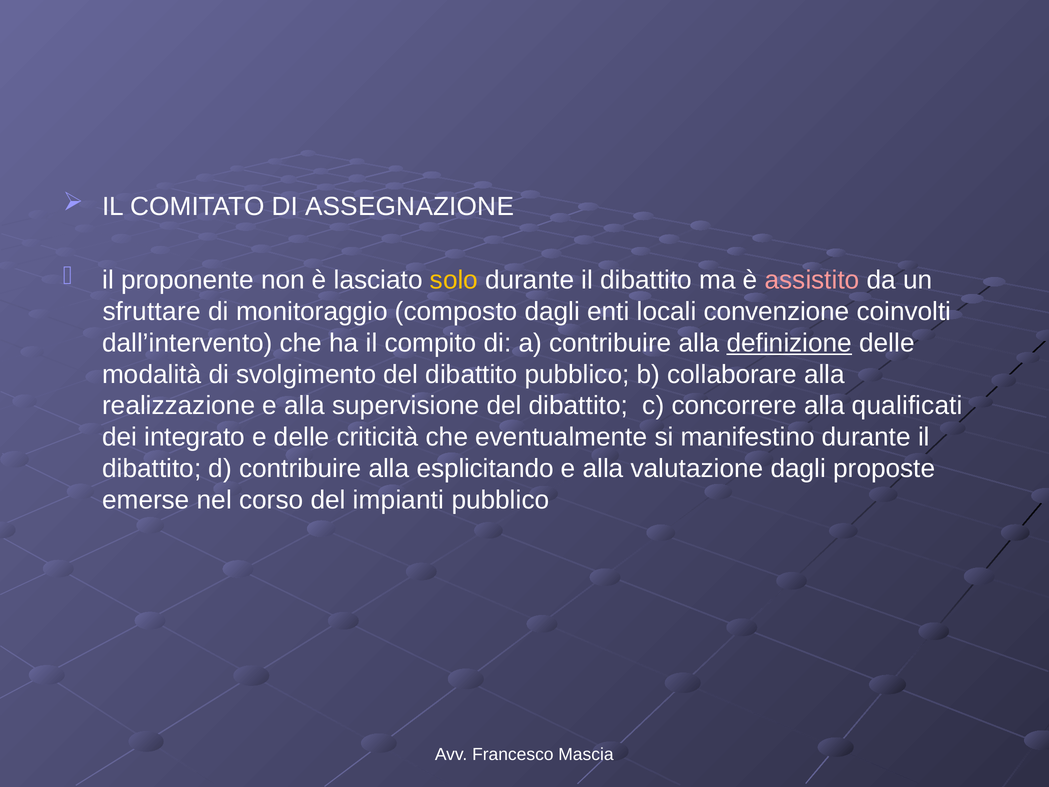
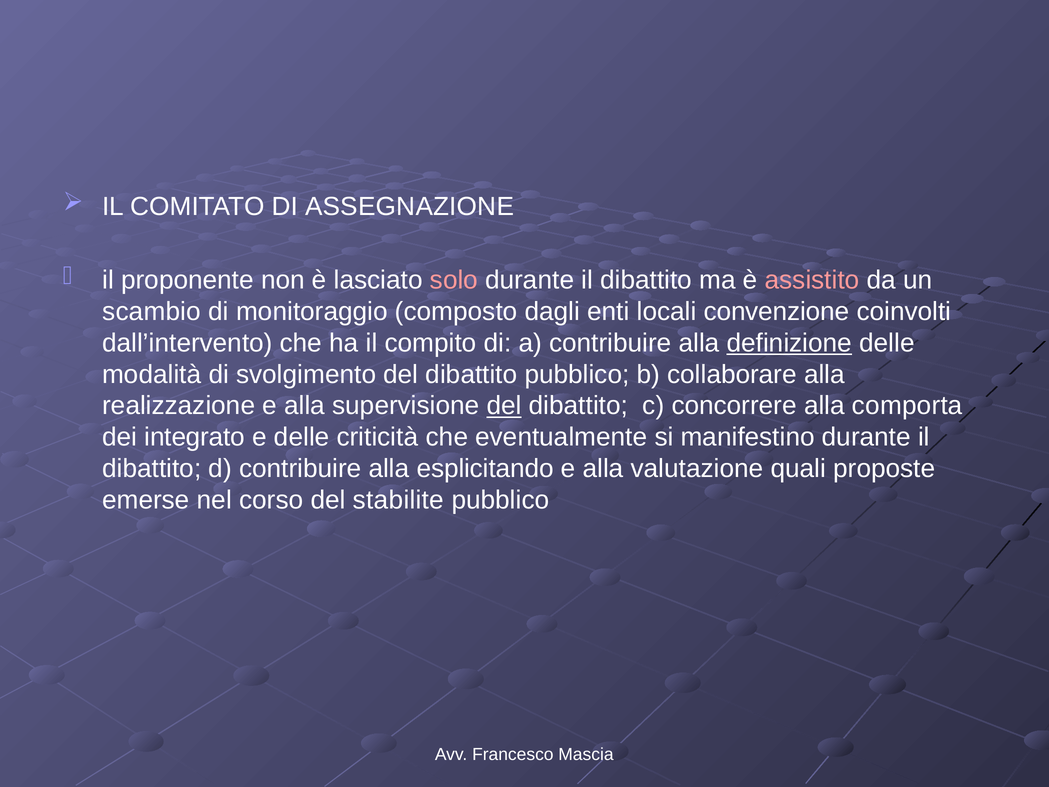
solo colour: yellow -> pink
sfruttare: sfruttare -> scambio
del at (504, 406) underline: none -> present
qualificati: qualificati -> comporta
valutazione dagli: dagli -> quali
impianti: impianti -> stabilite
